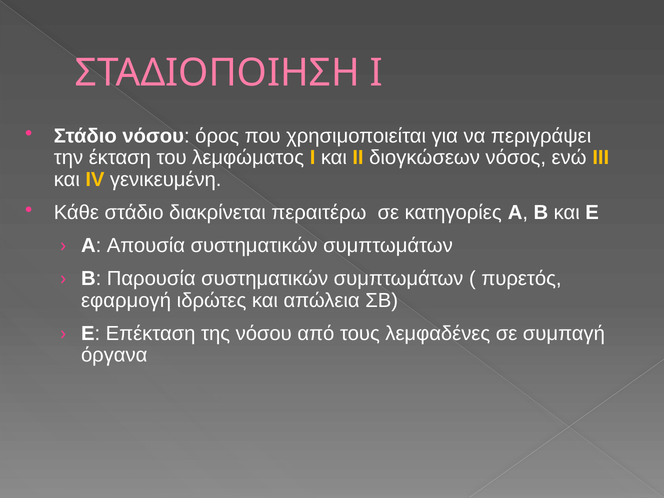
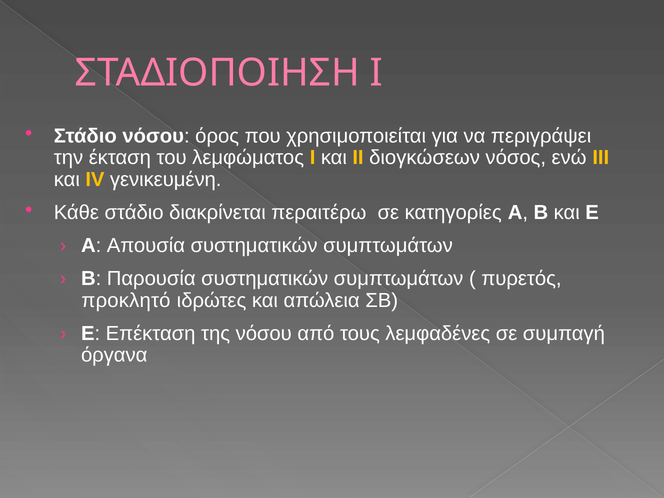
εφαρμογή: εφαρμογή -> προκλητό
